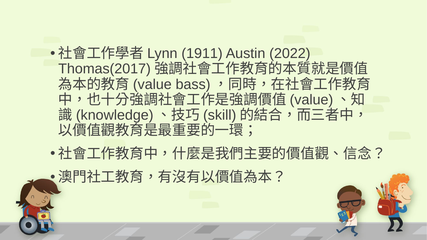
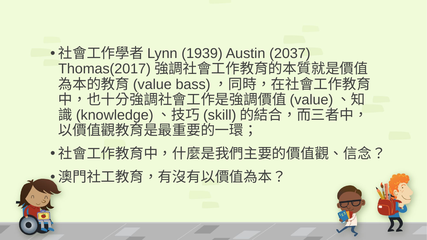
1911: 1911 -> 1939
2022: 2022 -> 2037
